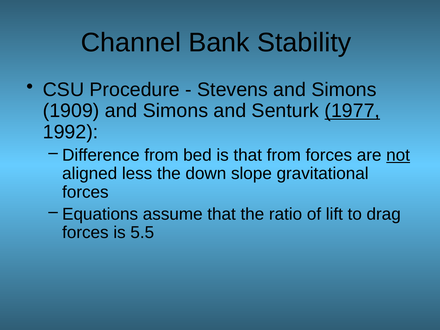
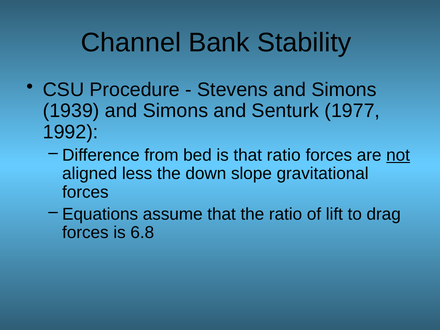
1909: 1909 -> 1939
1977 underline: present -> none
that from: from -> ratio
5.5: 5.5 -> 6.8
